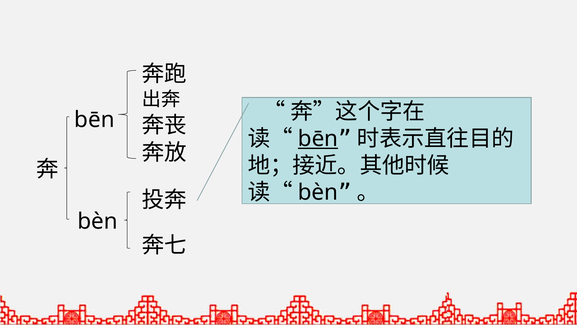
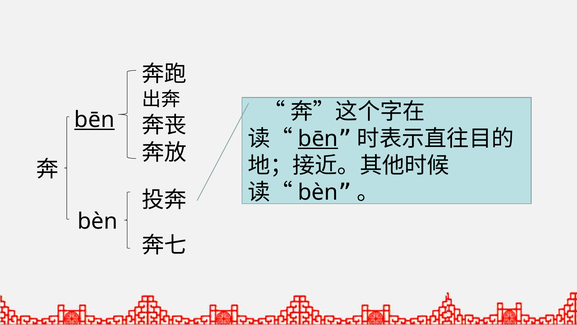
bēn at (94, 120) underline: none -> present
